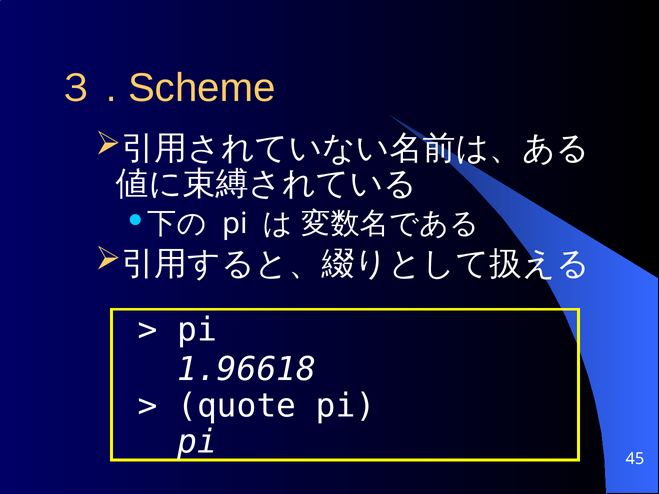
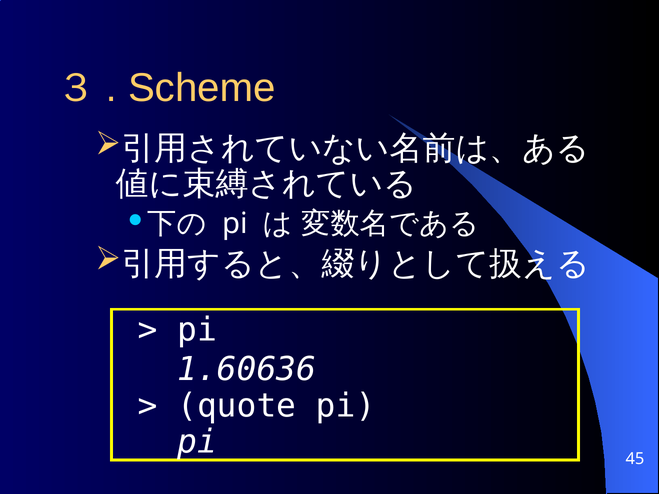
1.96618: 1.96618 -> 1.60636
